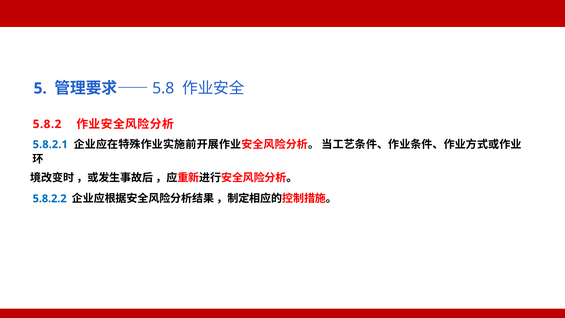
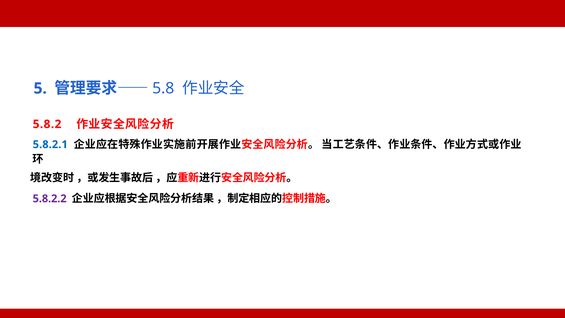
5.8.2.2 colour: blue -> purple
